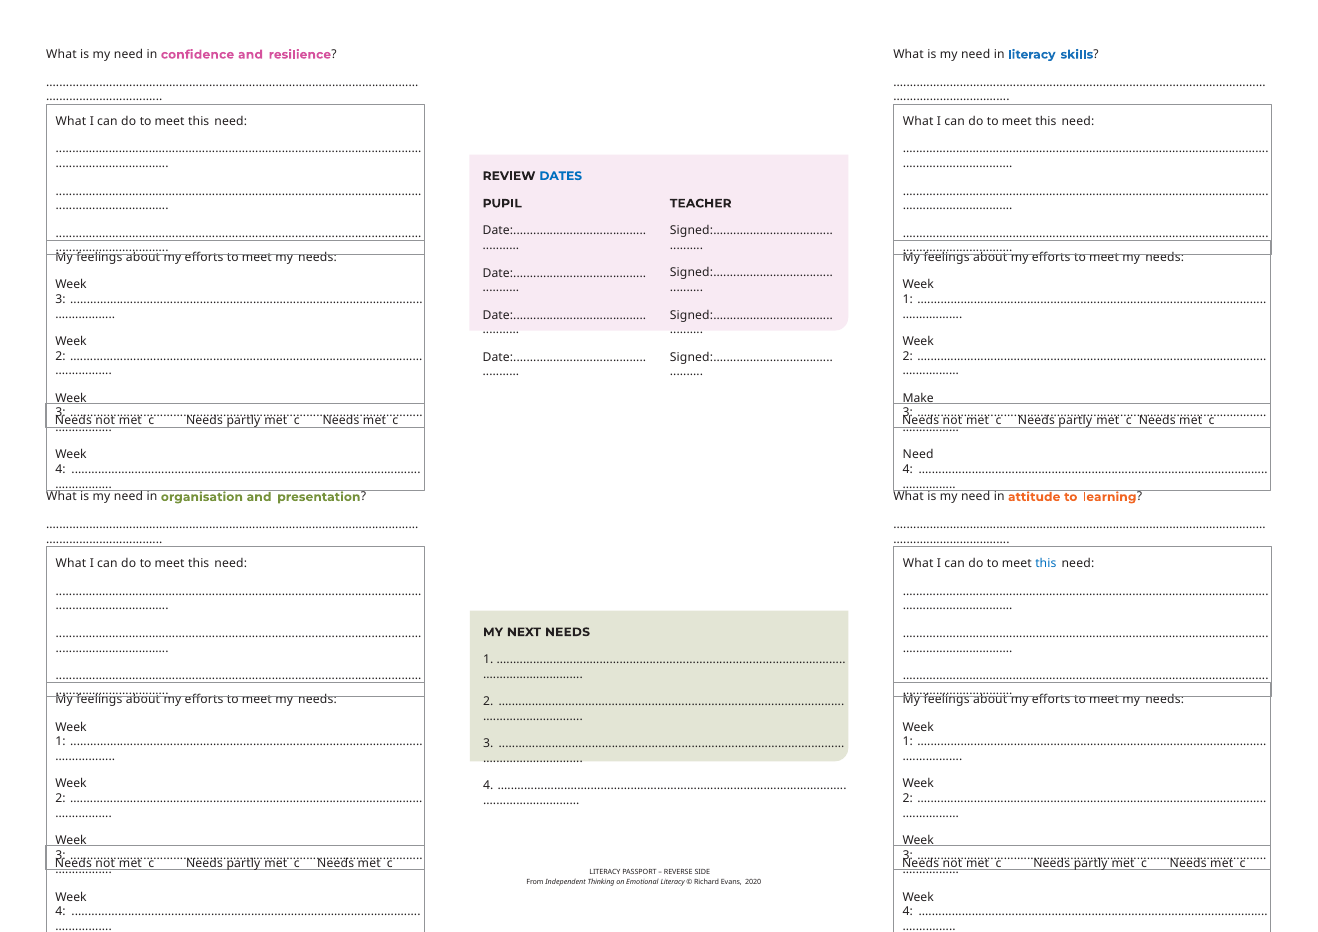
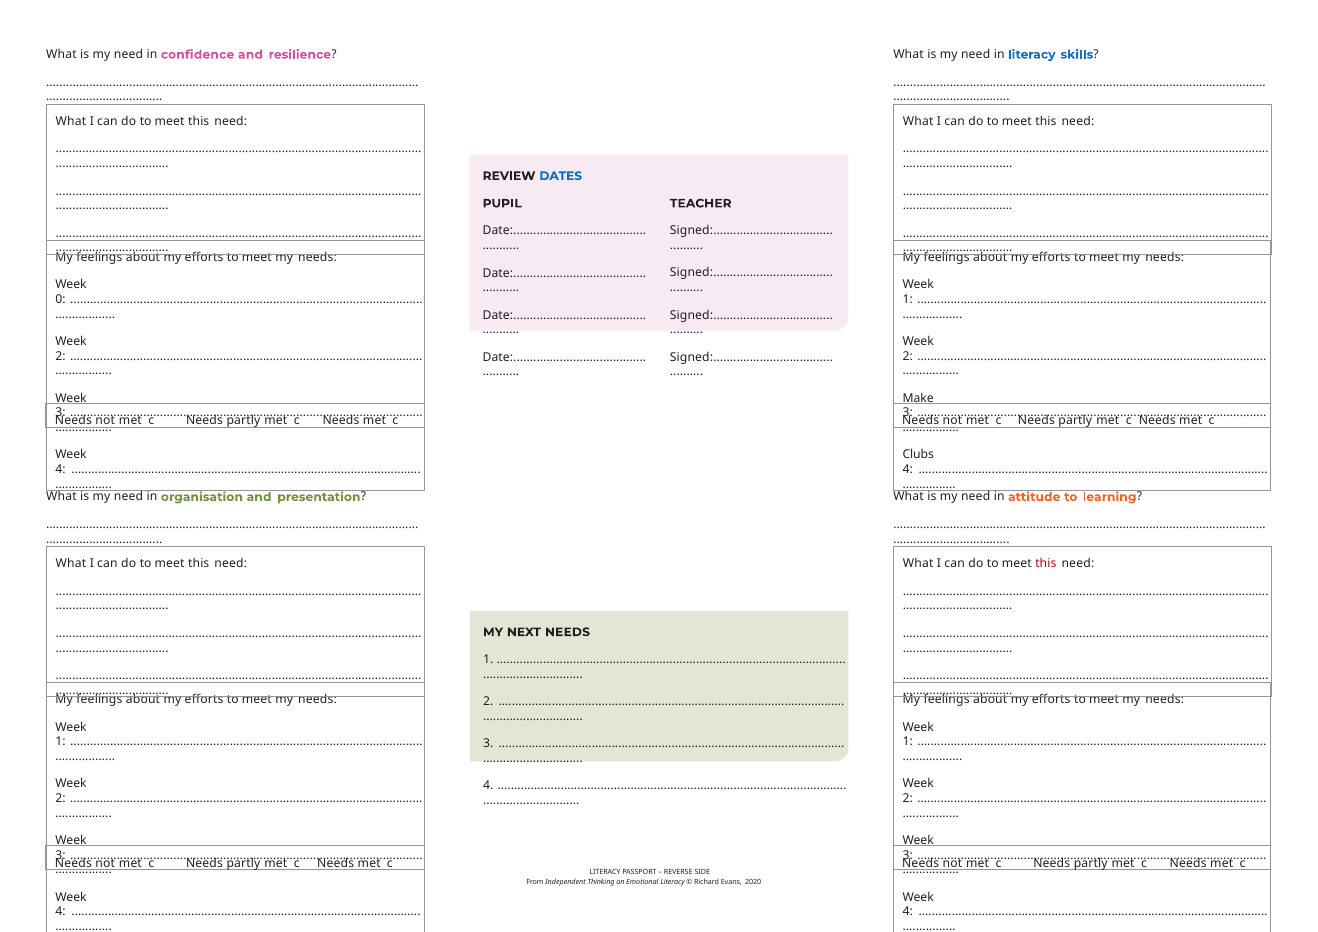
3 at (60, 299): 3 -> 0
Need at (918, 455): Need -> Clubs
this at (1046, 564) colour: blue -> red
